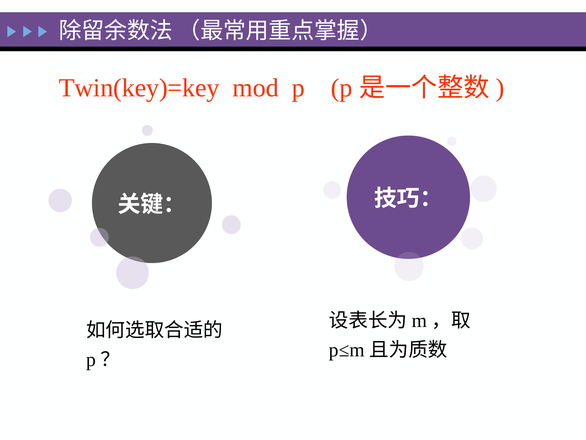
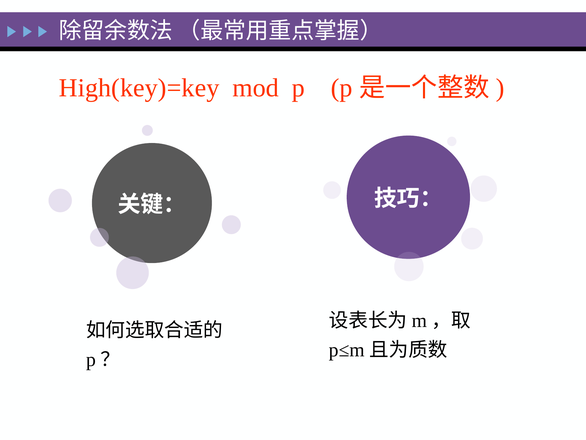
Twin(key)=key: Twin(key)=key -> High(key)=key
